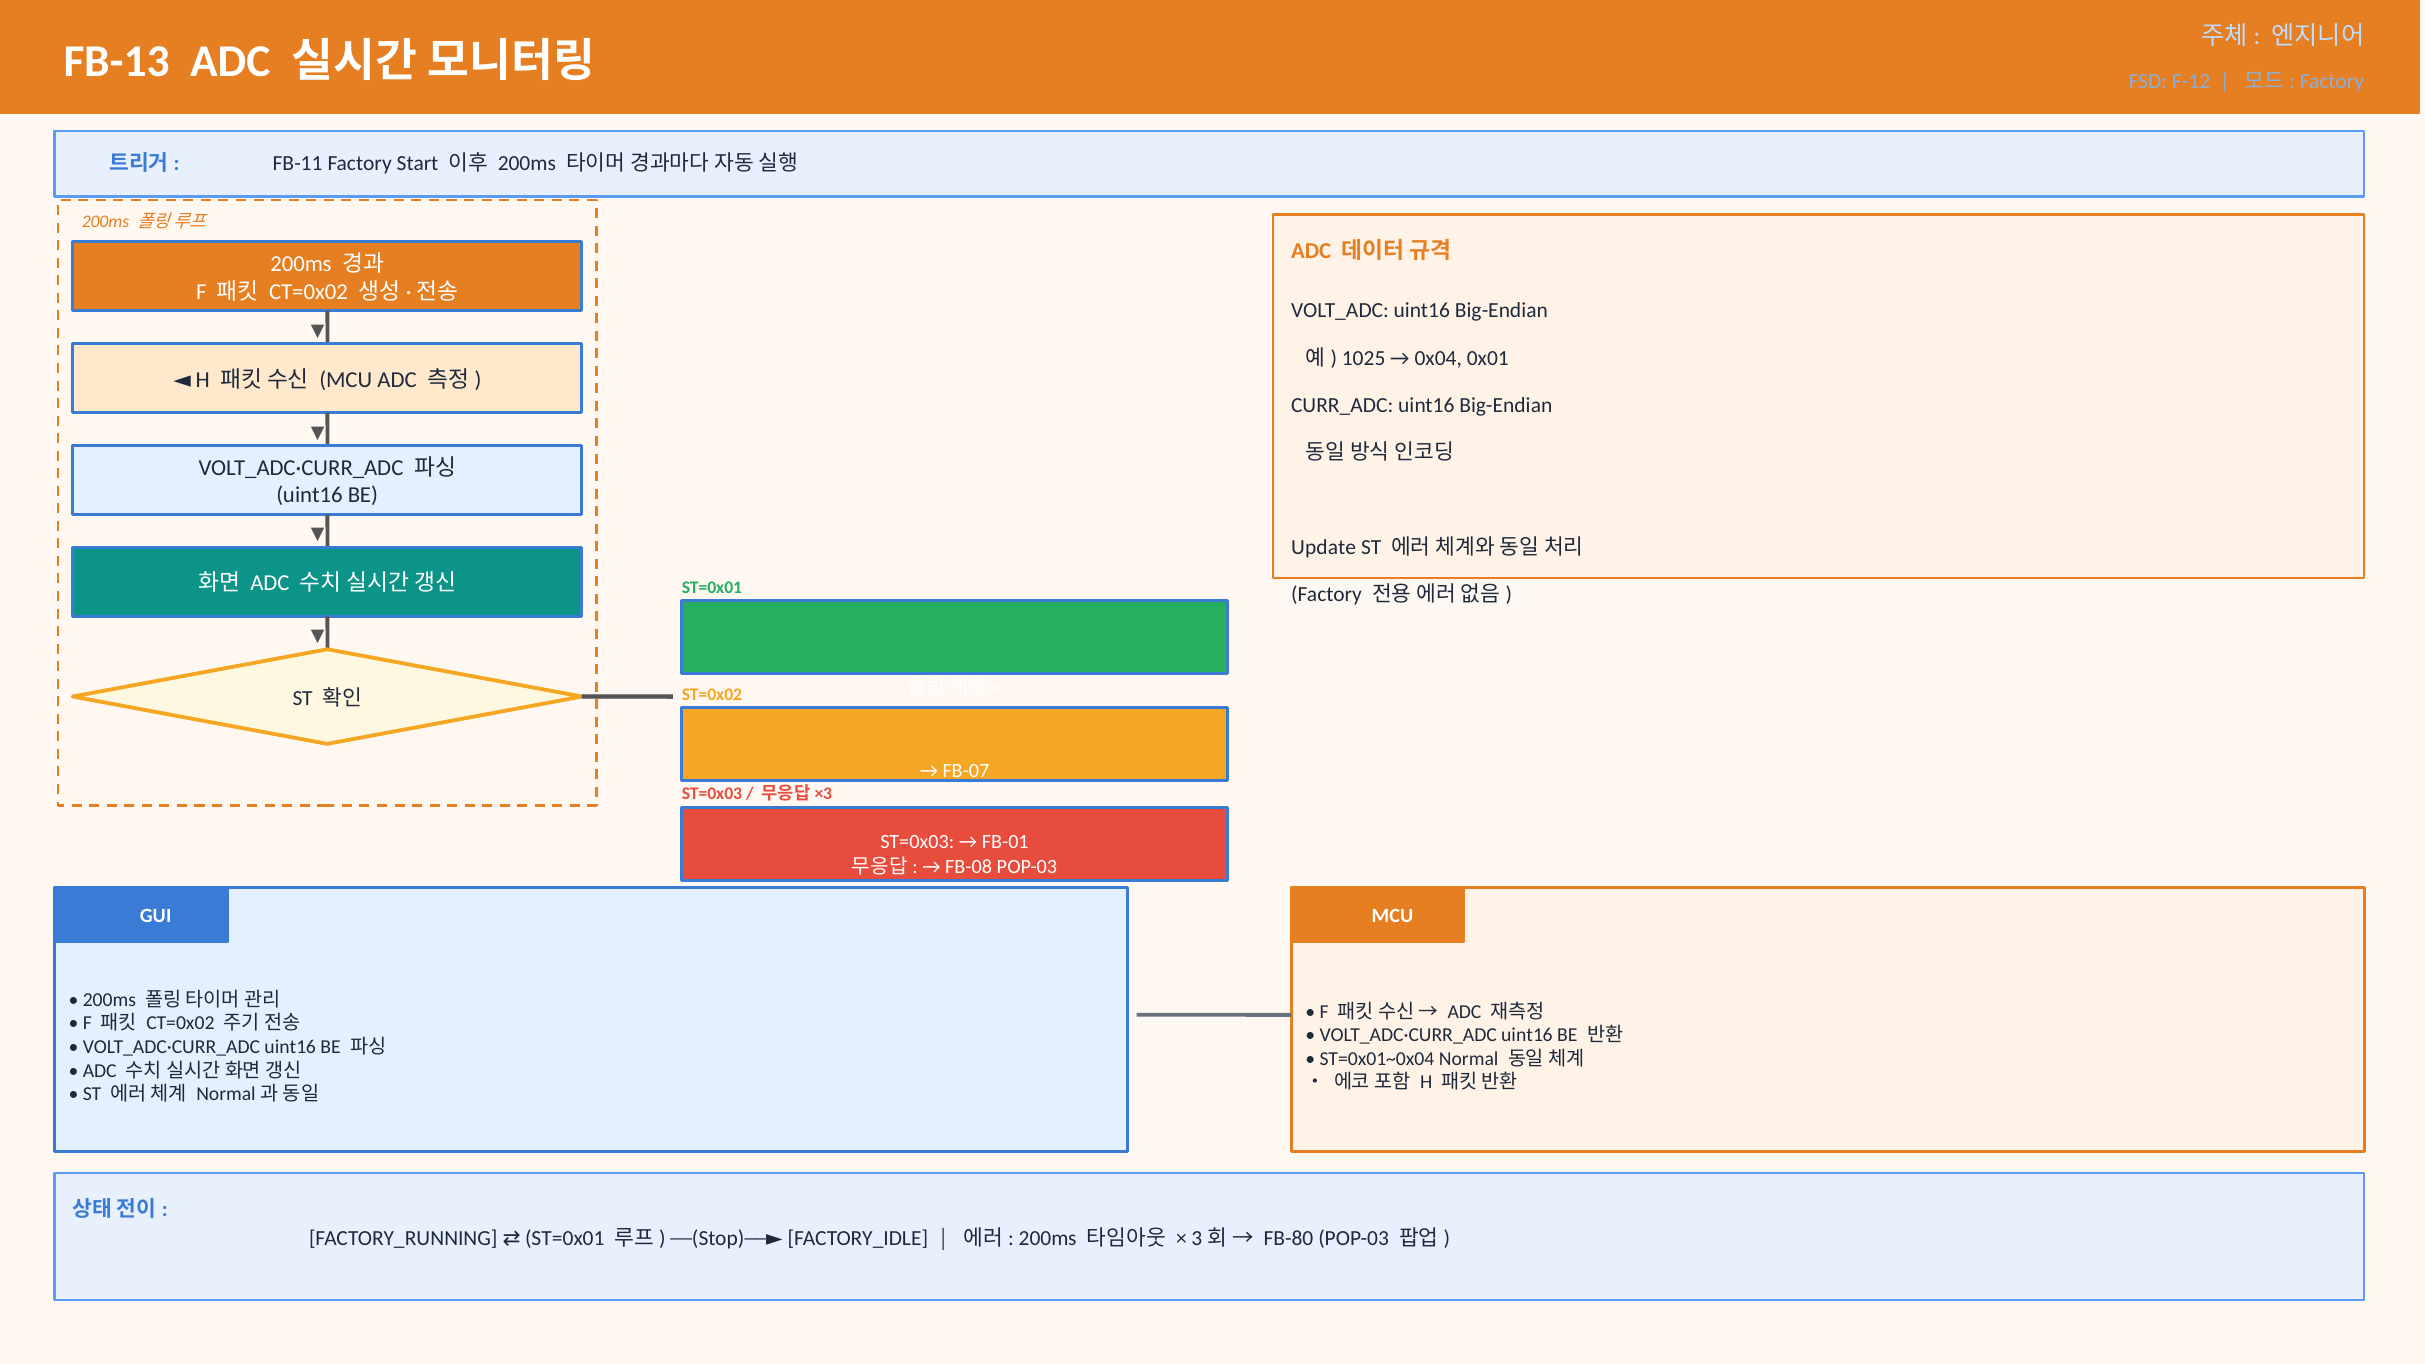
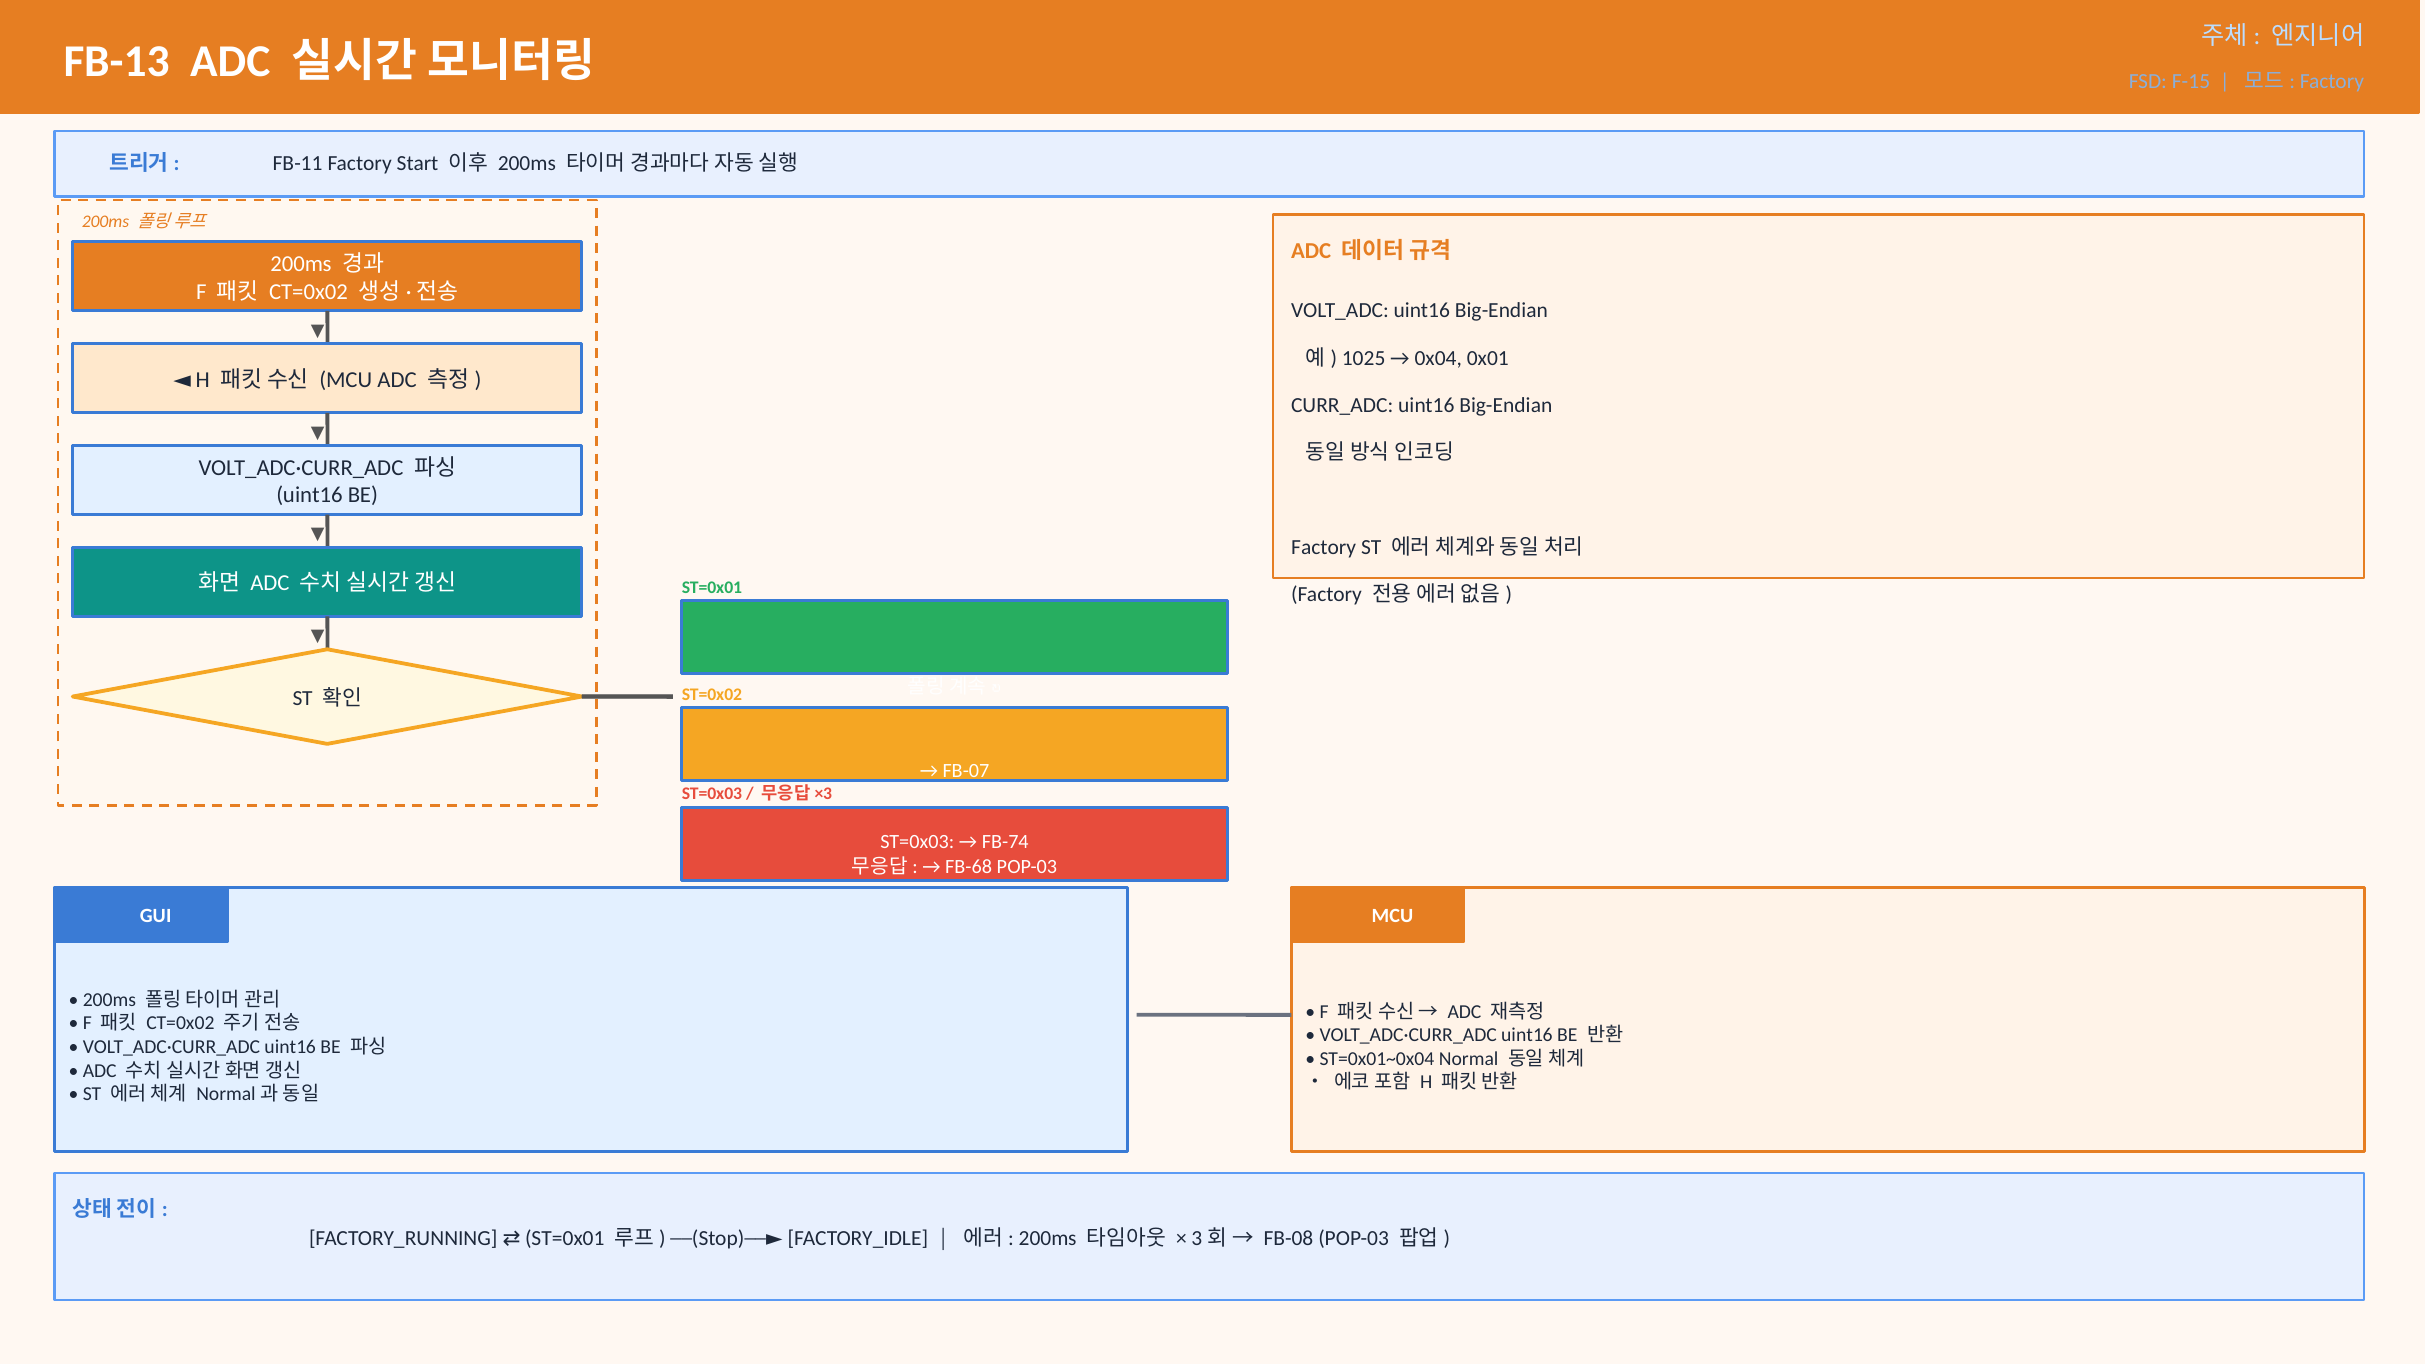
F-12: F-12 -> F-15
Update at (1324, 547): Update -> Factory
FB-01: FB-01 -> FB-74
FB-08: FB-08 -> FB-68
FB-80: FB-80 -> FB-08
